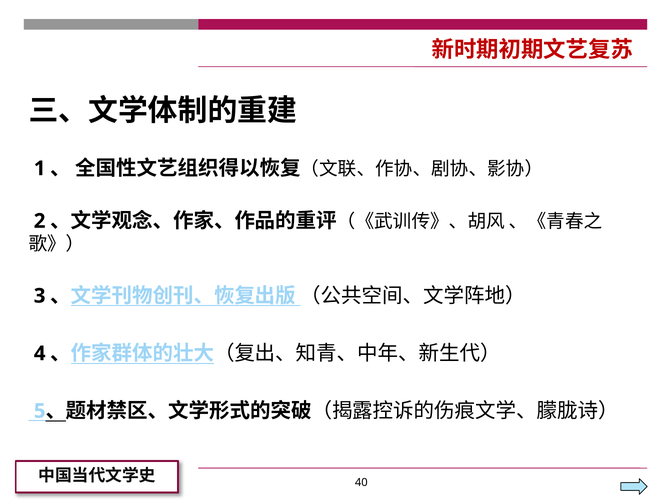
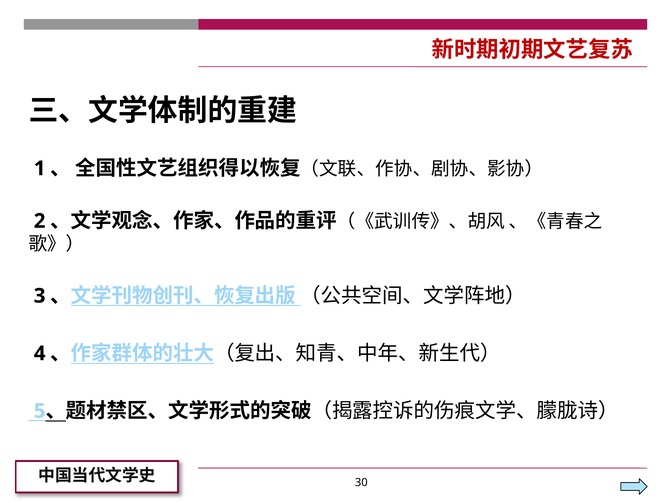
40: 40 -> 30
